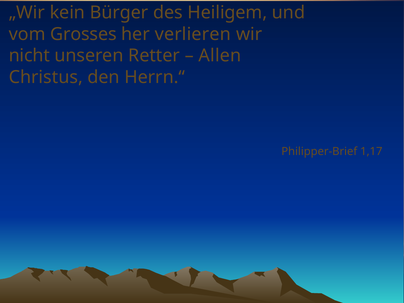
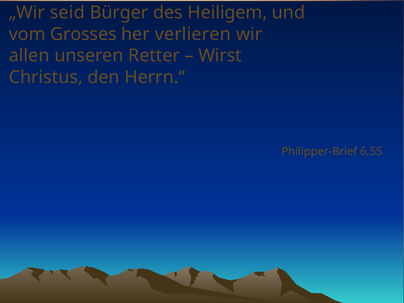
kein: kein -> seid
nicht: nicht -> allen
Allen: Allen -> Wirst
1,17: 1,17 -> 6,55
